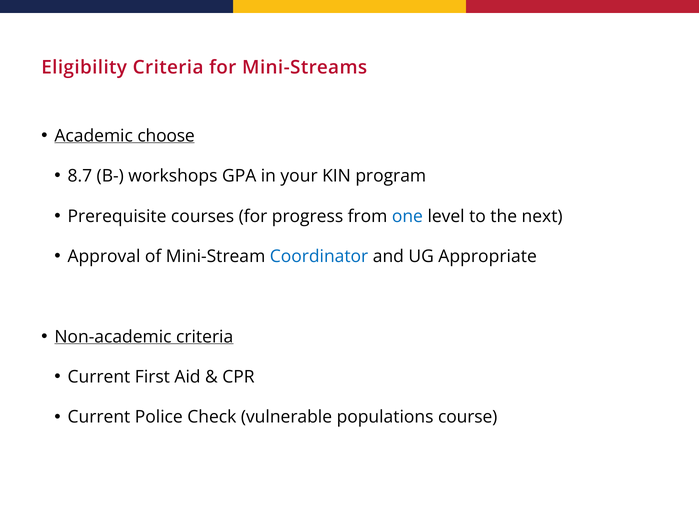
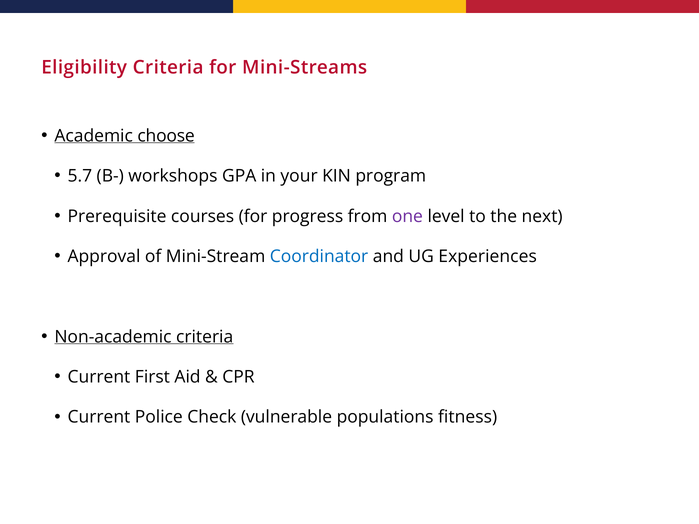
8.7: 8.7 -> 5.7
one colour: blue -> purple
Appropriate: Appropriate -> Experiences
course: course -> fitness
